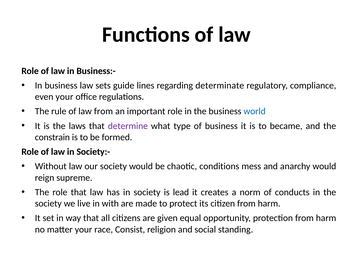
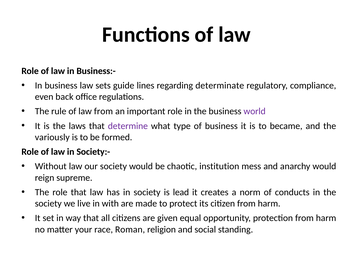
even your: your -> back
world colour: blue -> purple
constrain: constrain -> variously
conditions: conditions -> institution
Consist: Consist -> Roman
